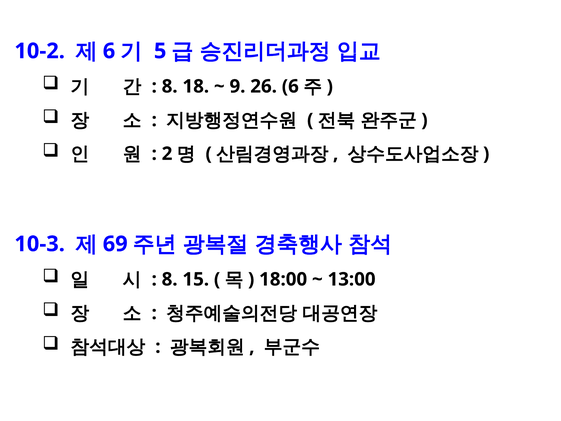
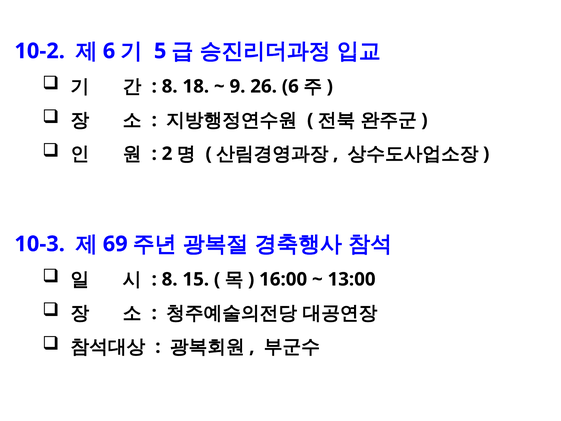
18:00: 18:00 -> 16:00
